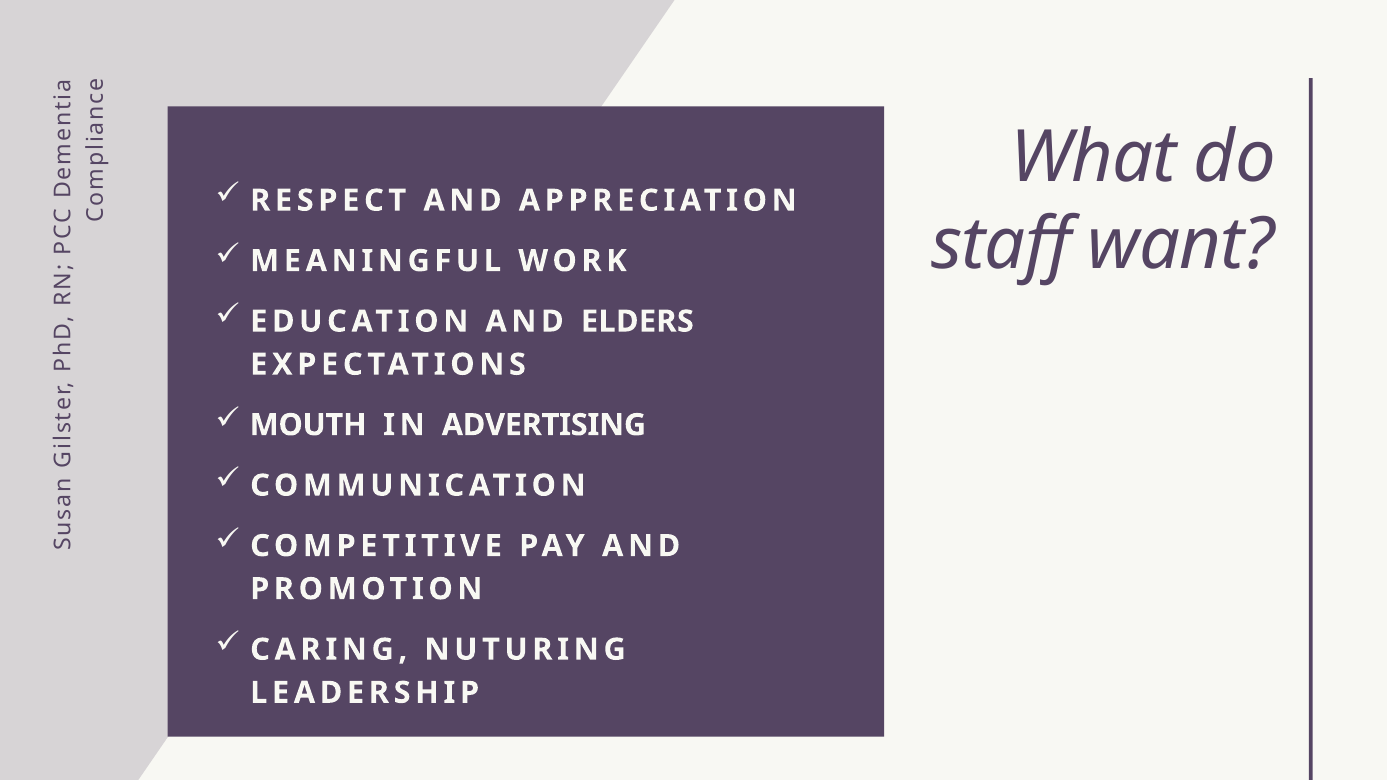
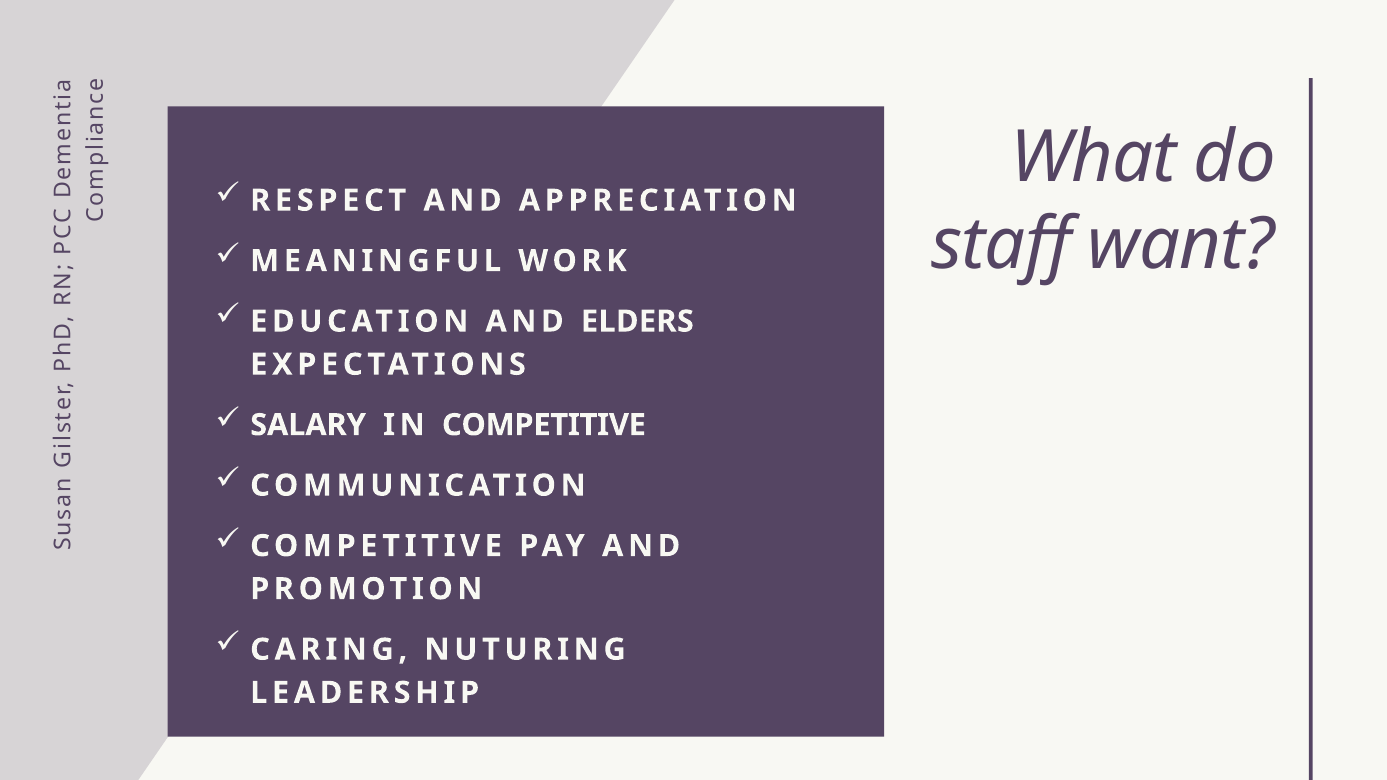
MOUTH: MOUTH -> SALARY
IN ADVERTISING: ADVERTISING -> COMPETITIVE
